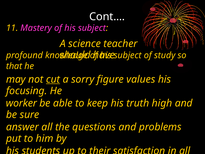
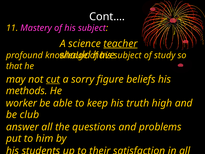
teacher underline: none -> present
values: values -> beliefs
focusing: focusing -> methods
sure: sure -> club
